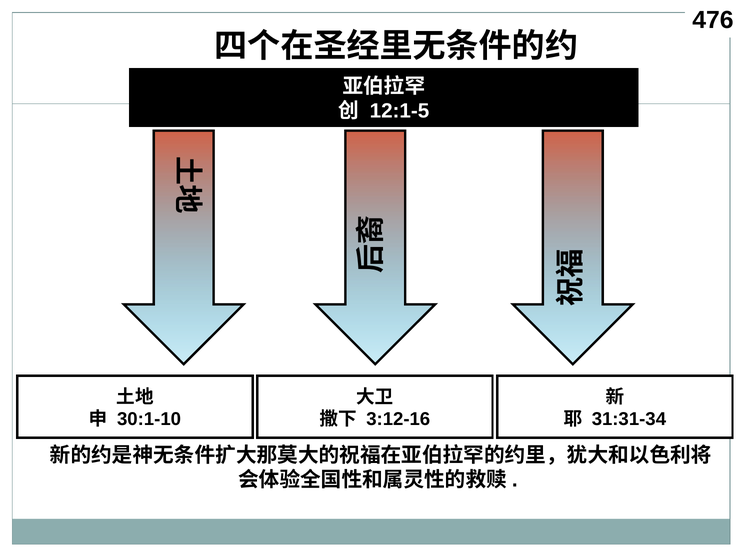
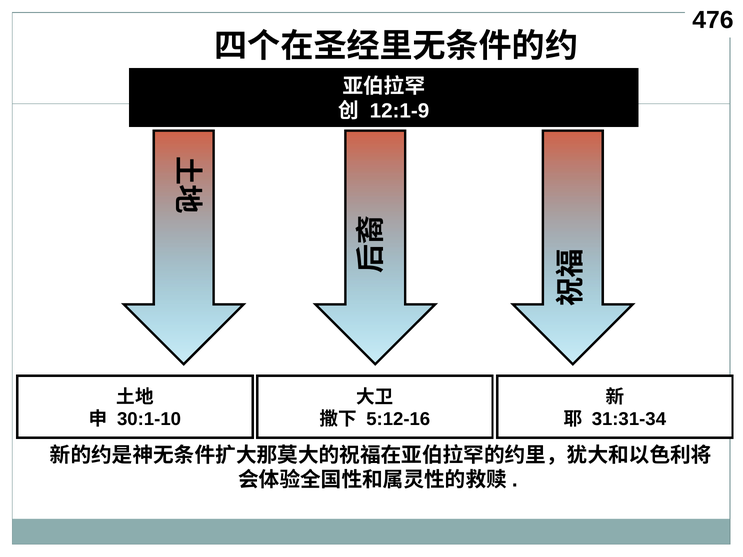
12:1-5: 12:1-5 -> 12:1-9
3:12-16: 3:12-16 -> 5:12-16
